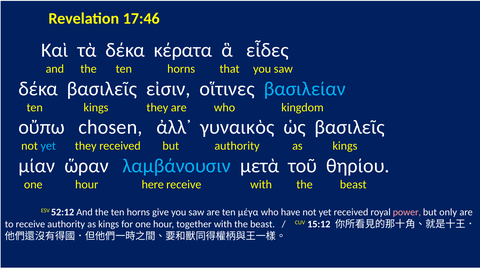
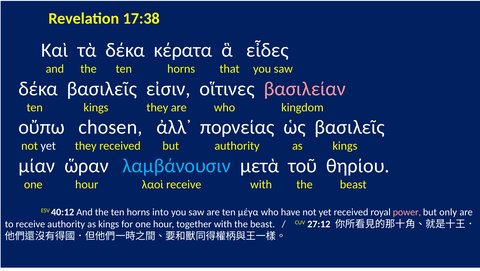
17:46: 17:46 -> 17:38
βασιλείαν colour: light blue -> pink
γυναικὸς: γυναικὸς -> πορνείας
yet at (48, 146) colour: light blue -> white
here: here -> λαοὶ
52:12: 52:12 -> 40:12
give: give -> into
15:12: 15:12 -> 27:12
